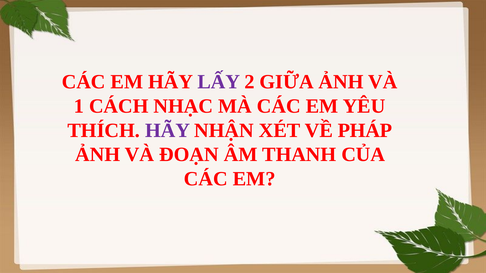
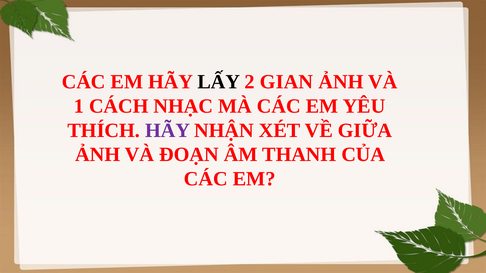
LẤY colour: purple -> black
GIỮA: GIỮA -> GIAN
PHÁP: PHÁP -> GIỮA
